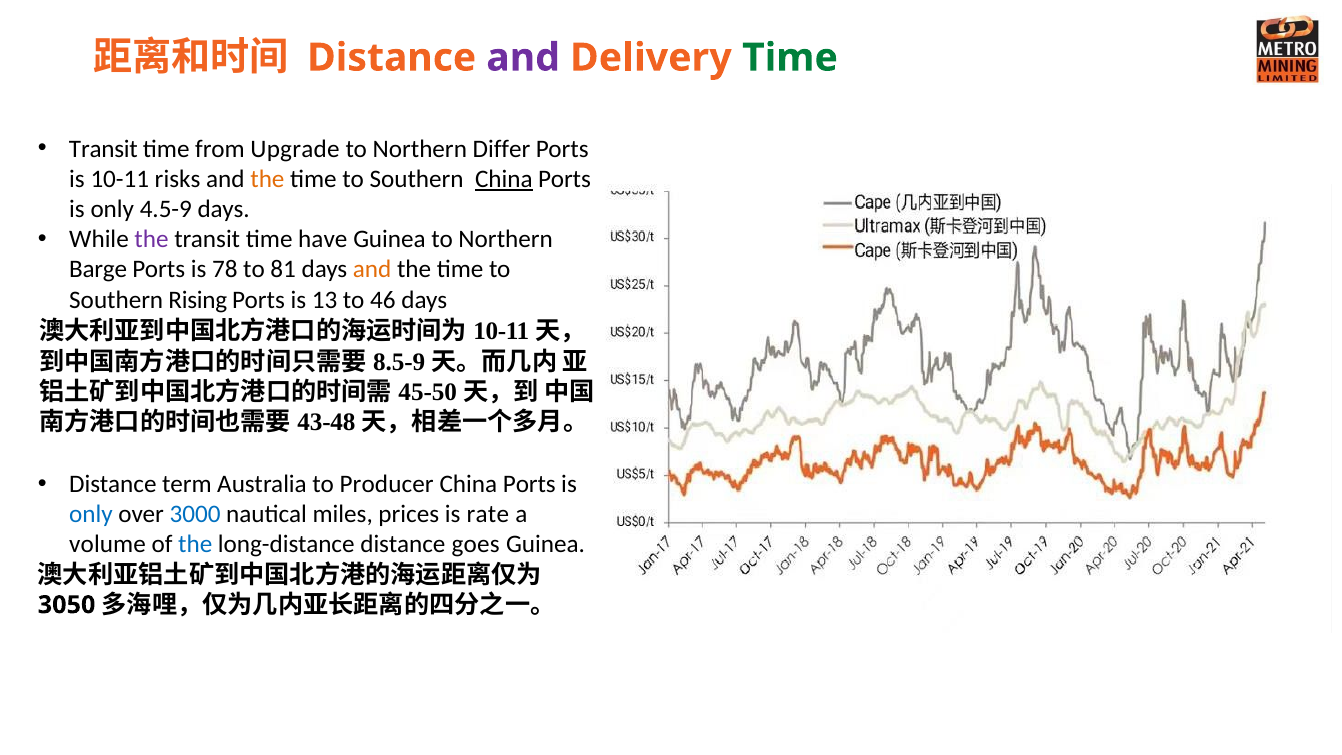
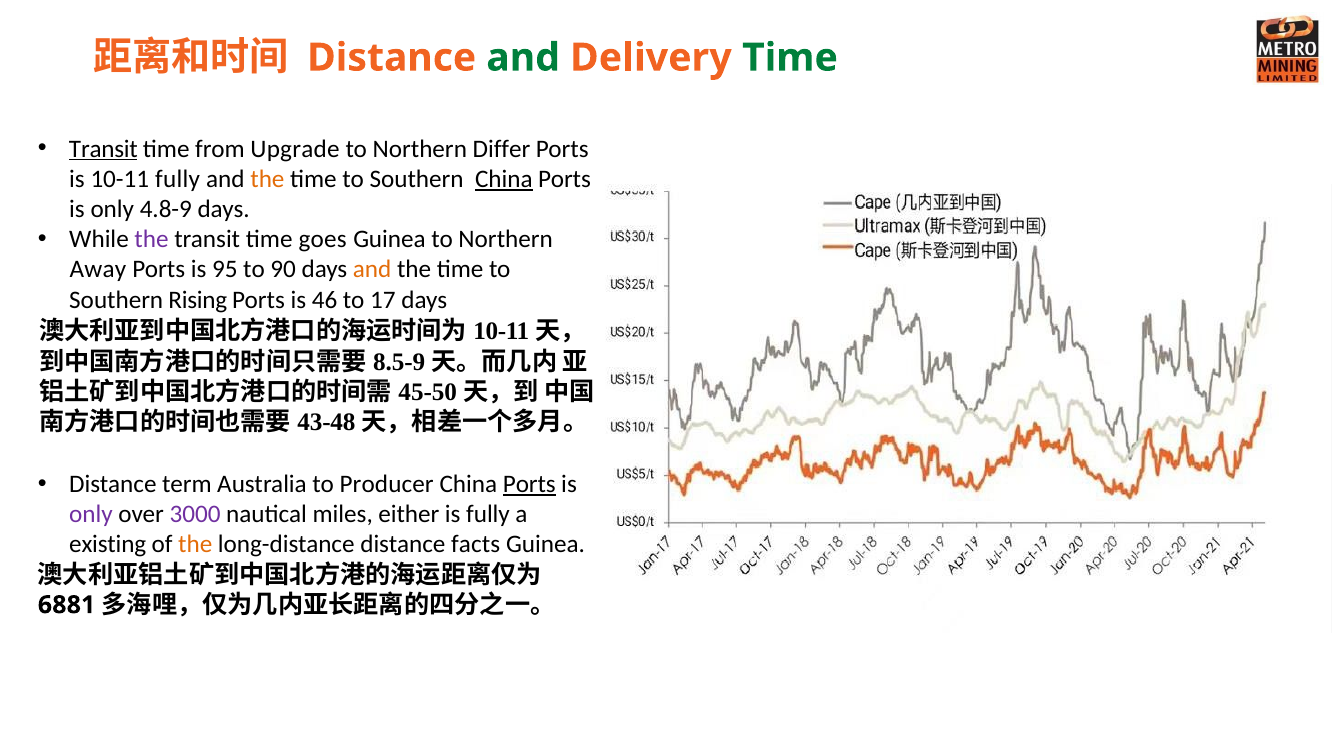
and at (523, 58) colour: purple -> green
Transit at (103, 149) underline: none -> present
10-11 risks: risks -> fully
4.5-9: 4.5-9 -> 4.8-9
have: have -> goes
Barge: Barge -> Away
78: 78 -> 95
81: 81 -> 90
13: 13 -> 46
46: 46 -> 17
Ports at (529, 484) underline: none -> present
only at (91, 514) colour: blue -> purple
3000 colour: blue -> purple
prices: prices -> either
is rate: rate -> fully
volume: volume -> existing
the at (195, 544) colour: blue -> orange
goes: goes -> facts
3050: 3050 -> 6881
